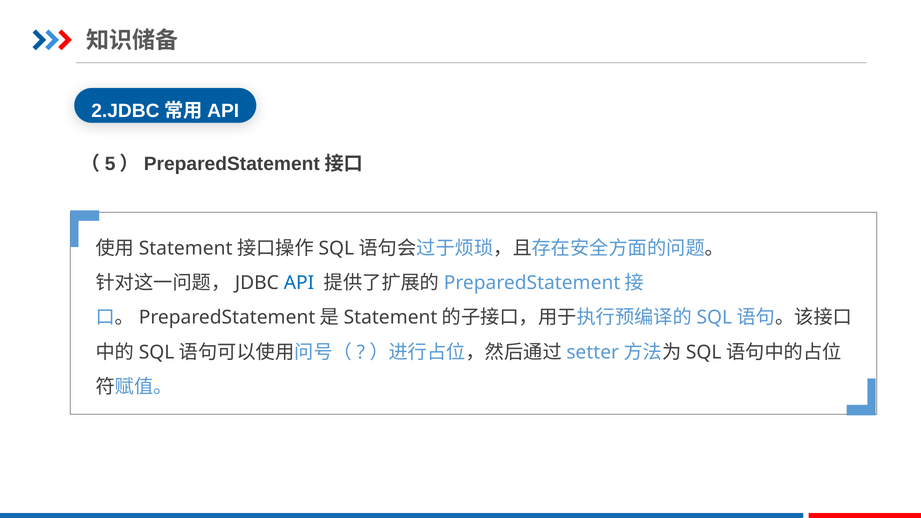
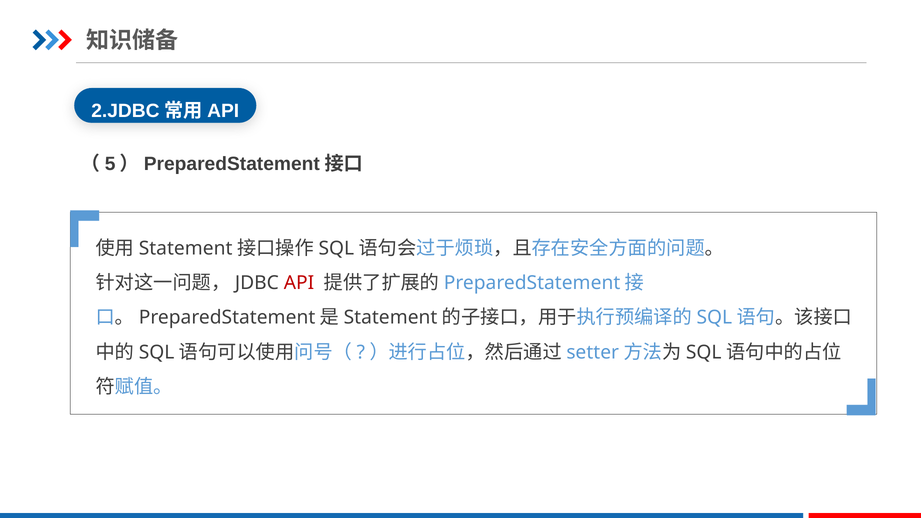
API colour: blue -> red
